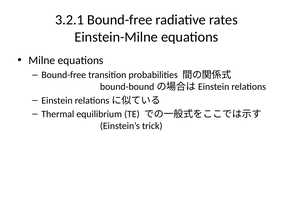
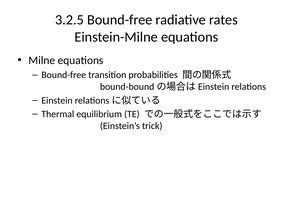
3.2.1: 3.2.1 -> 3.2.5
